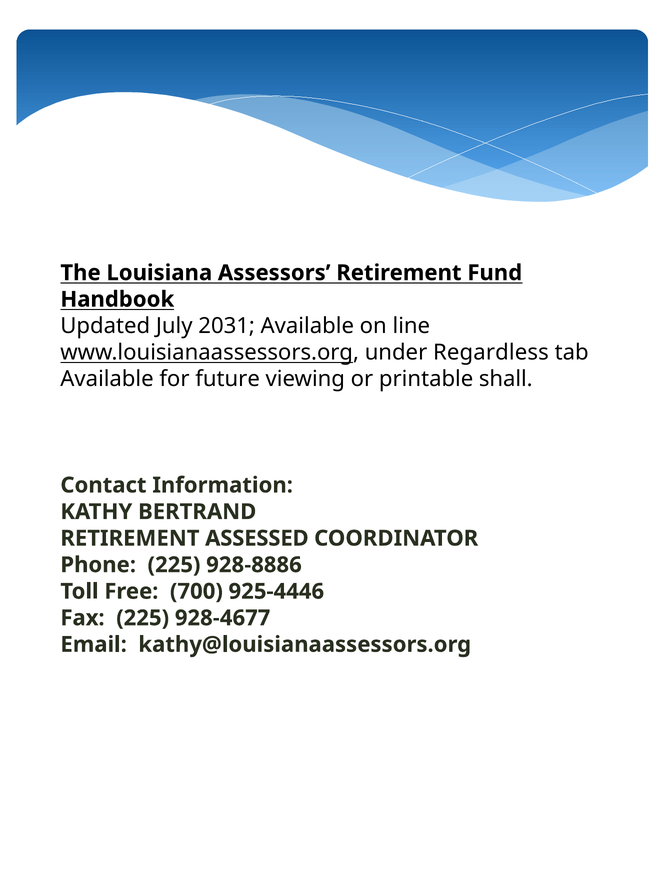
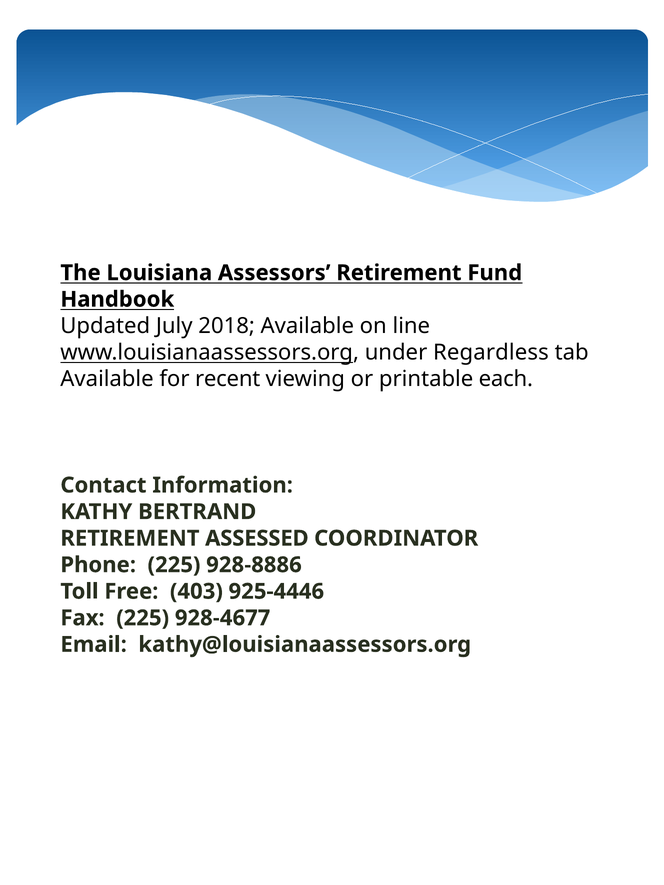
2031: 2031 -> 2018
future: future -> recent
shall: shall -> each
700: 700 -> 403
